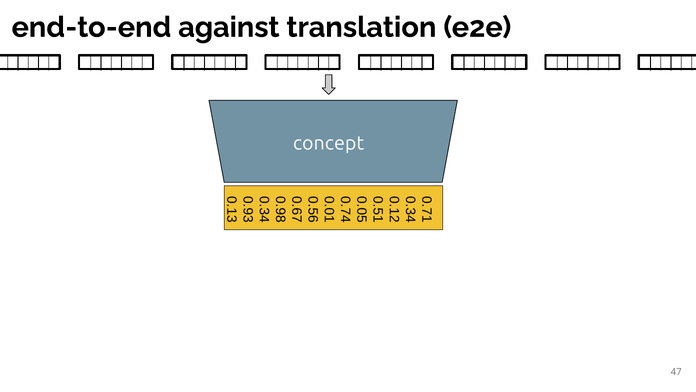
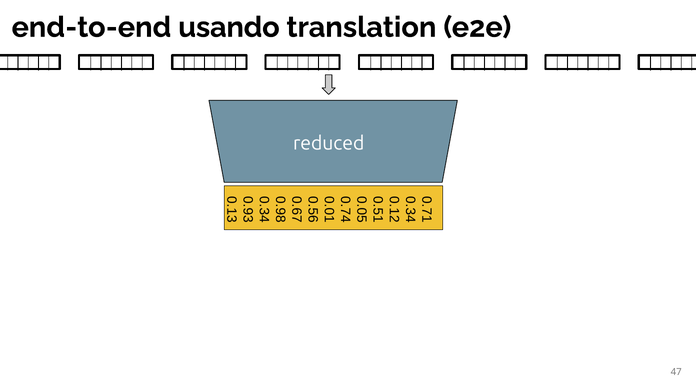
against: against -> usando
concept at (329, 143): concept -> reduced
